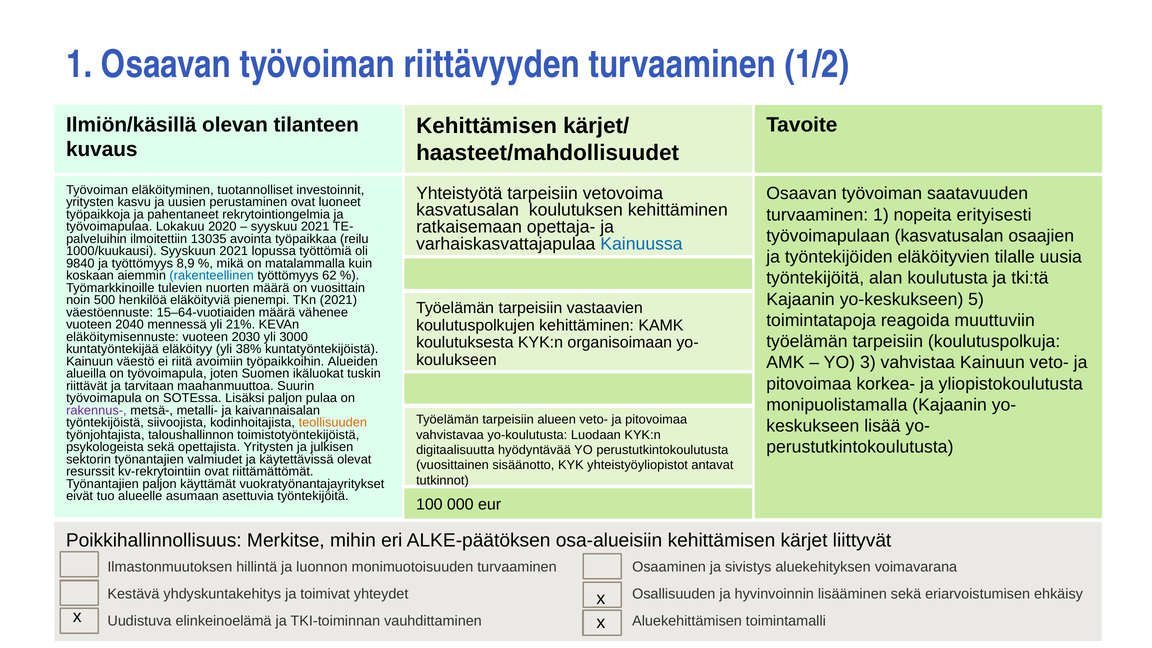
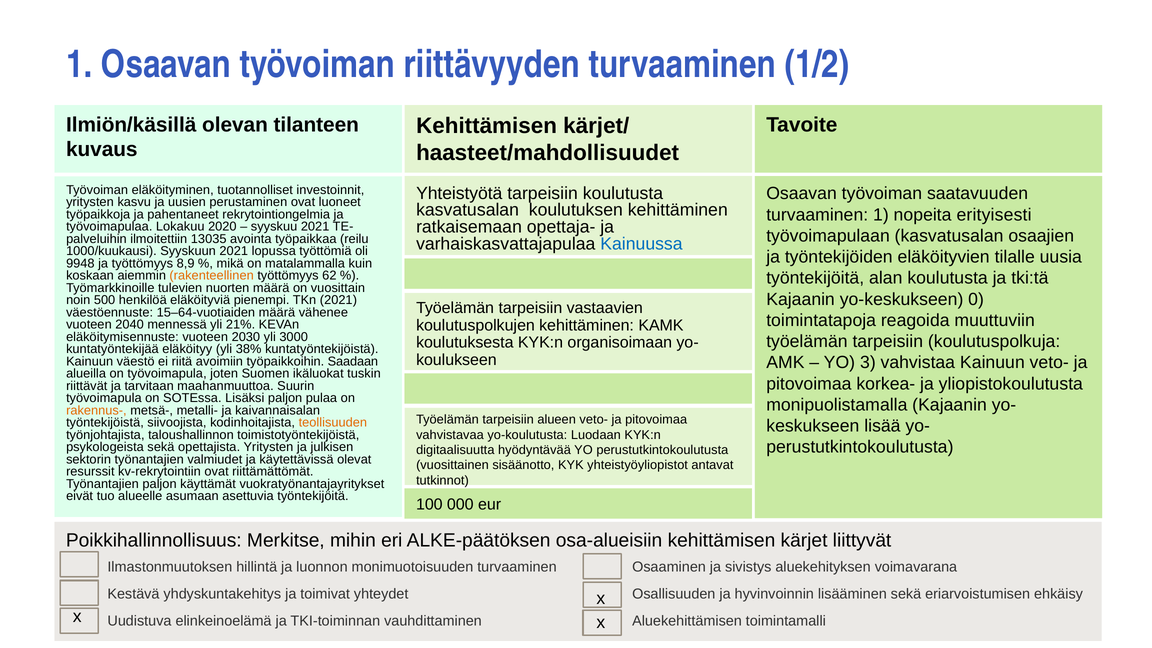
tarpeisiin vetovoima: vetovoima -> koulutusta
9840: 9840 -> 9948
rakenteellinen colour: blue -> orange
5: 5 -> 0
Alueiden: Alueiden -> Saadaan
rakennus- colour: purple -> orange
